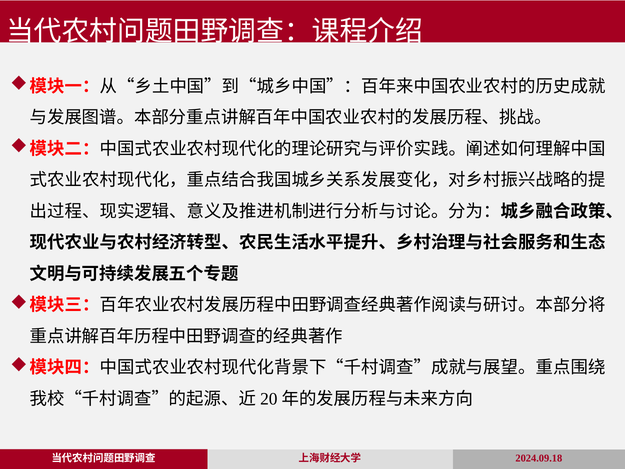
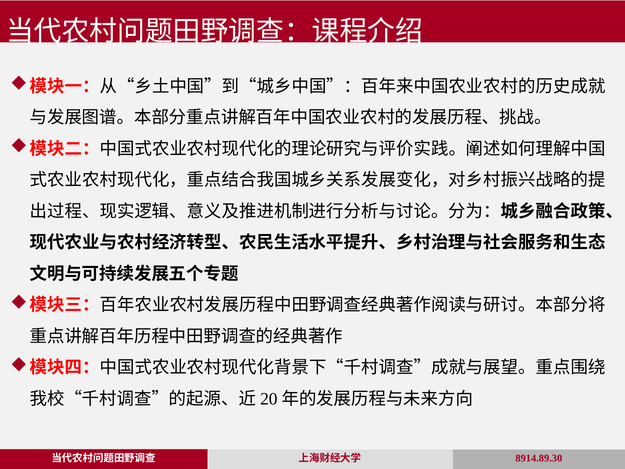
2024.09.18: 2024.09.18 -> 8914.89.30
